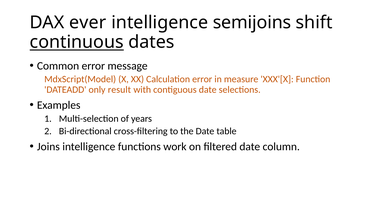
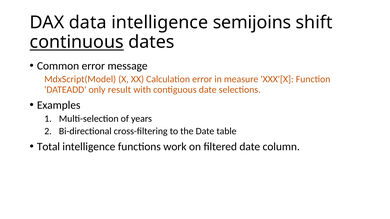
ever: ever -> data
Joins: Joins -> Total
